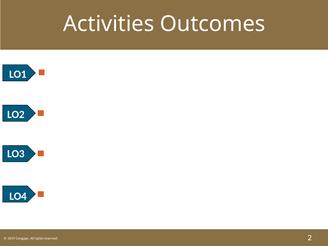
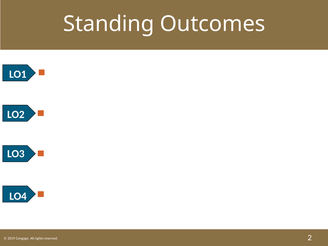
Activities: Activities -> Standing
